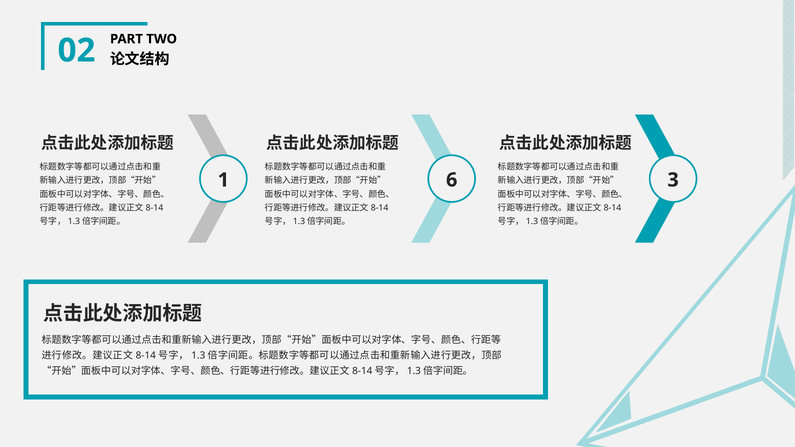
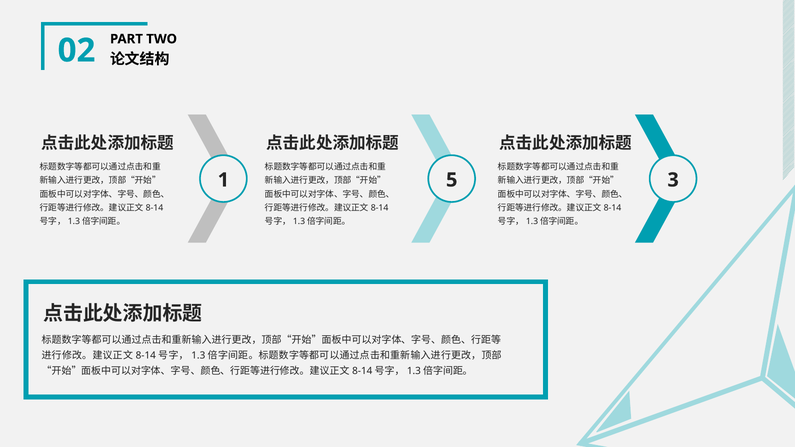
6: 6 -> 5
